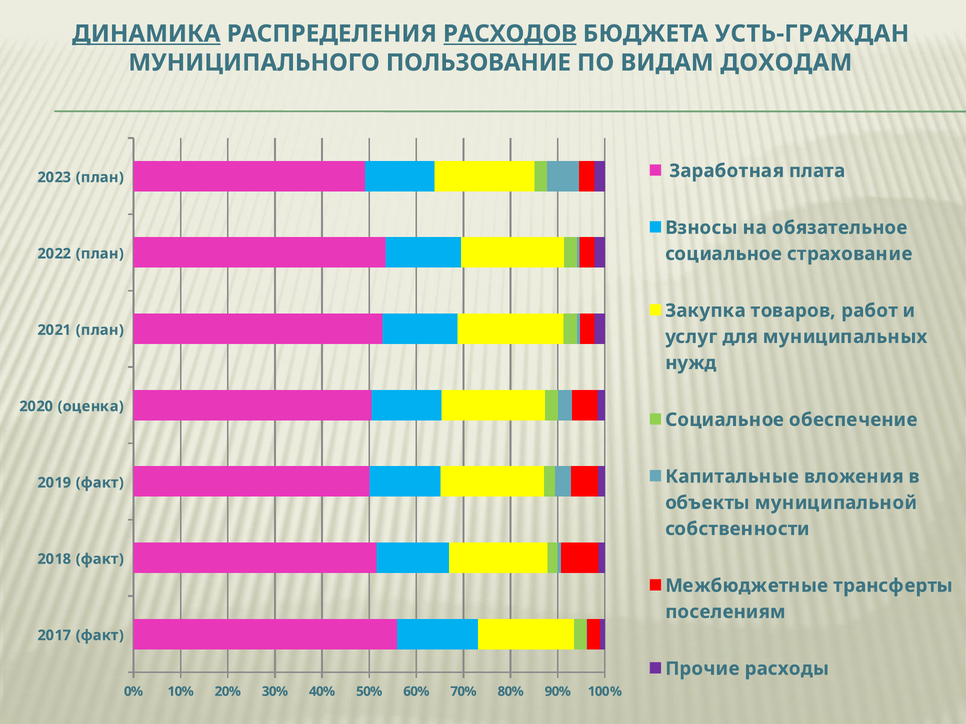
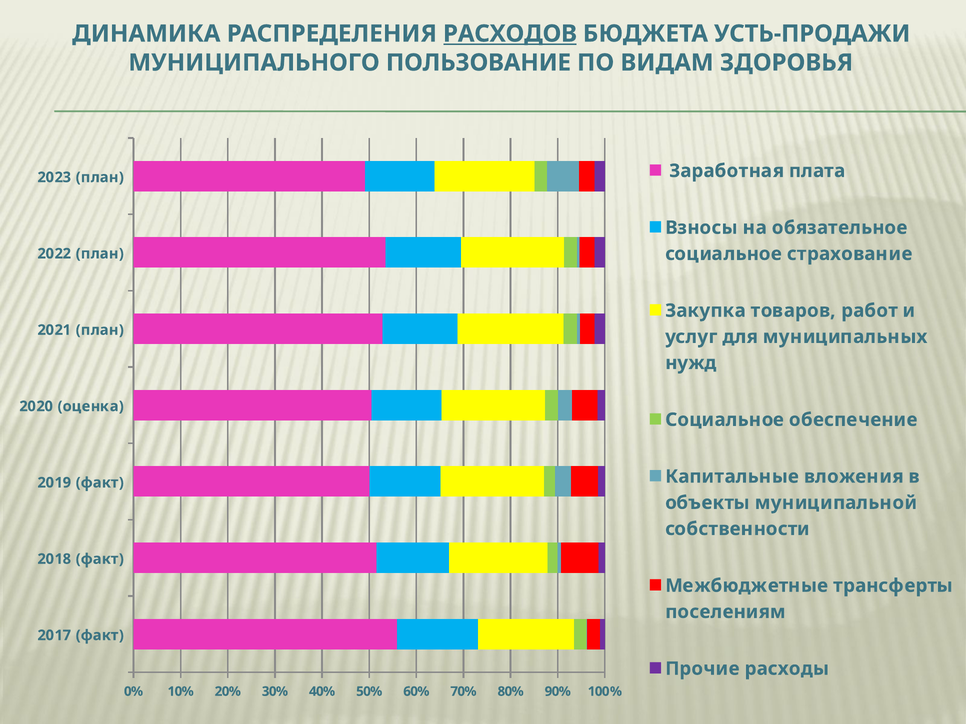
ДИНАМИКА underline: present -> none
УСТЬ-ГРАЖДАН: УСТЬ-ГРАЖДАН -> УСТЬ-ПРОДАЖИ
ДОХОДАМ: ДОХОДАМ -> ЗДОРОВЬЯ
